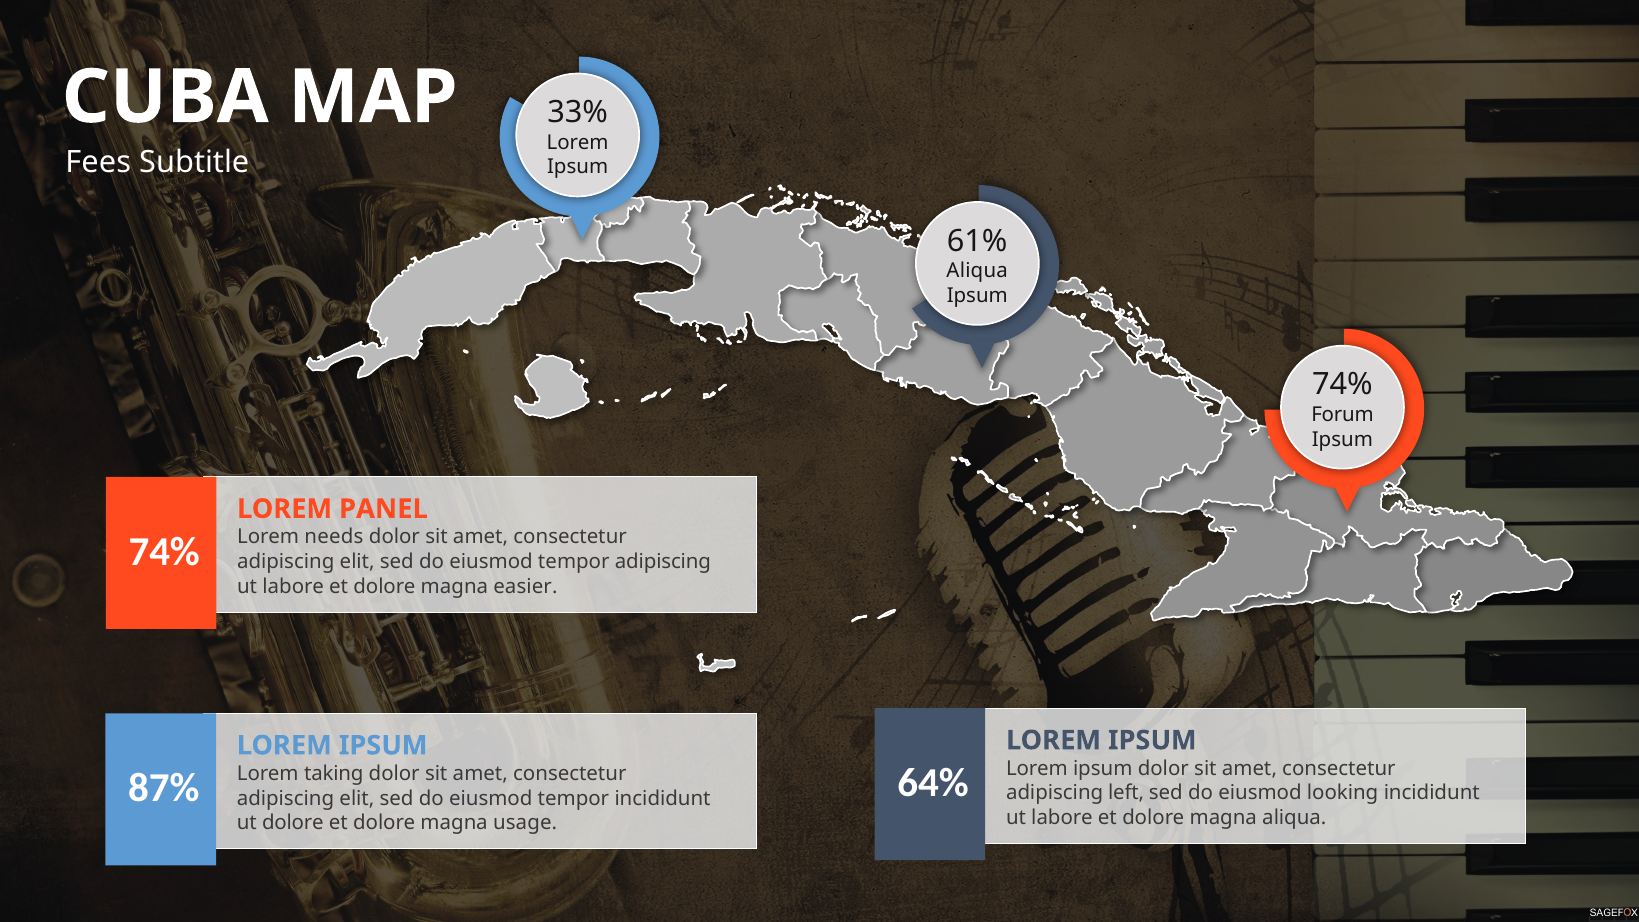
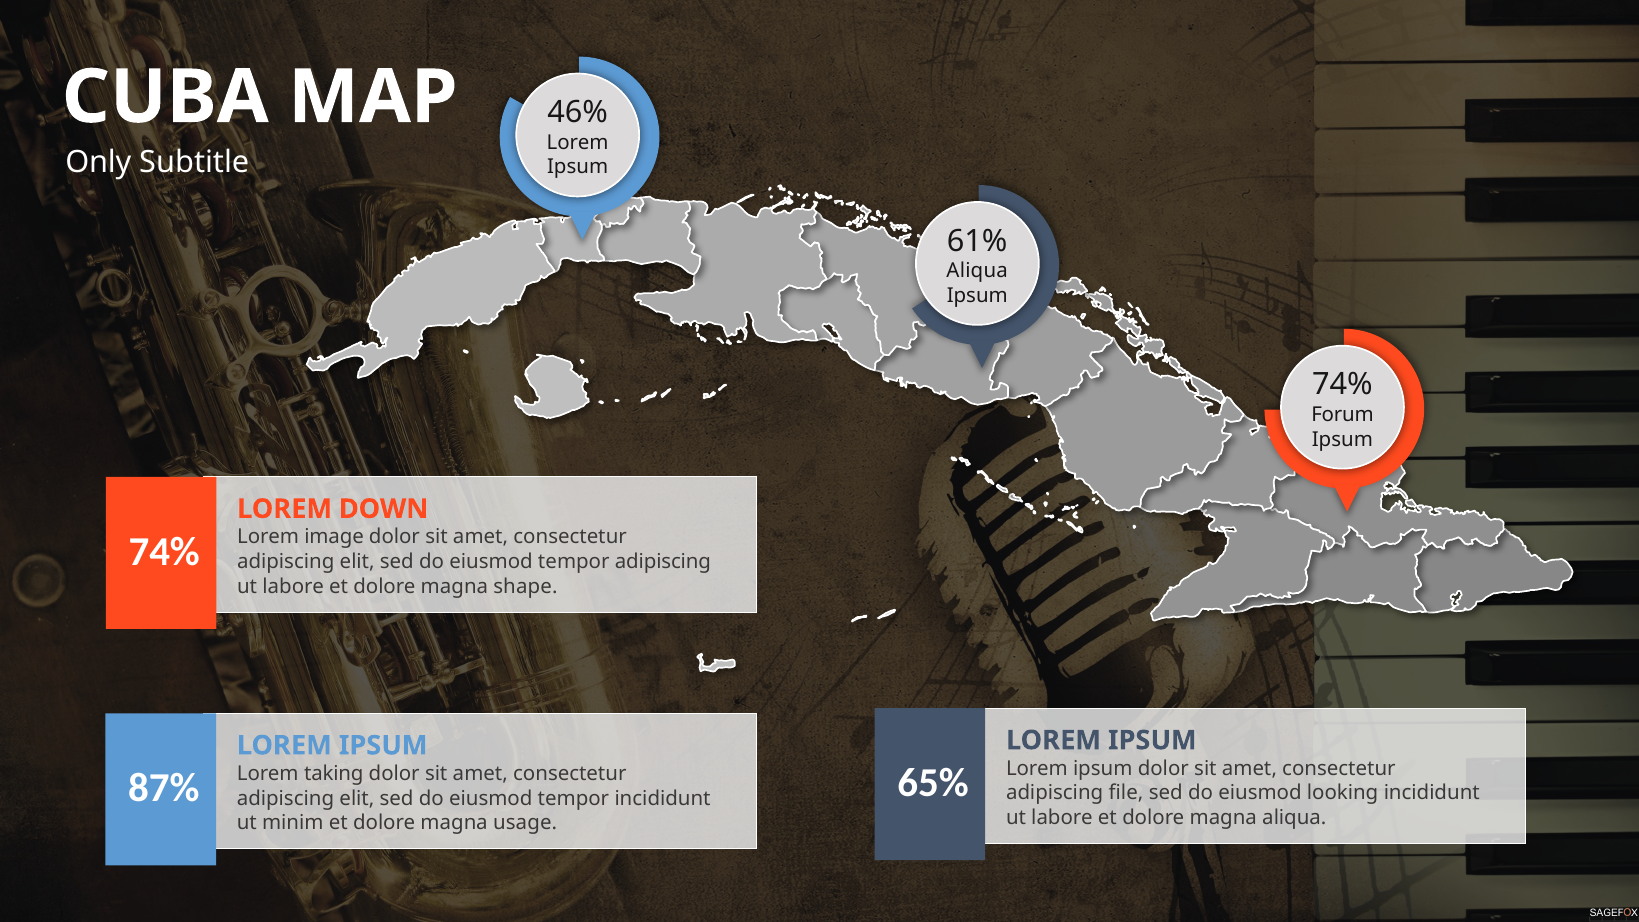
33%: 33% -> 46%
Fees: Fees -> Only
PANEL: PANEL -> DOWN
needs: needs -> image
easier: easier -> shape
64%: 64% -> 65%
left: left -> file
ut dolore: dolore -> minim
